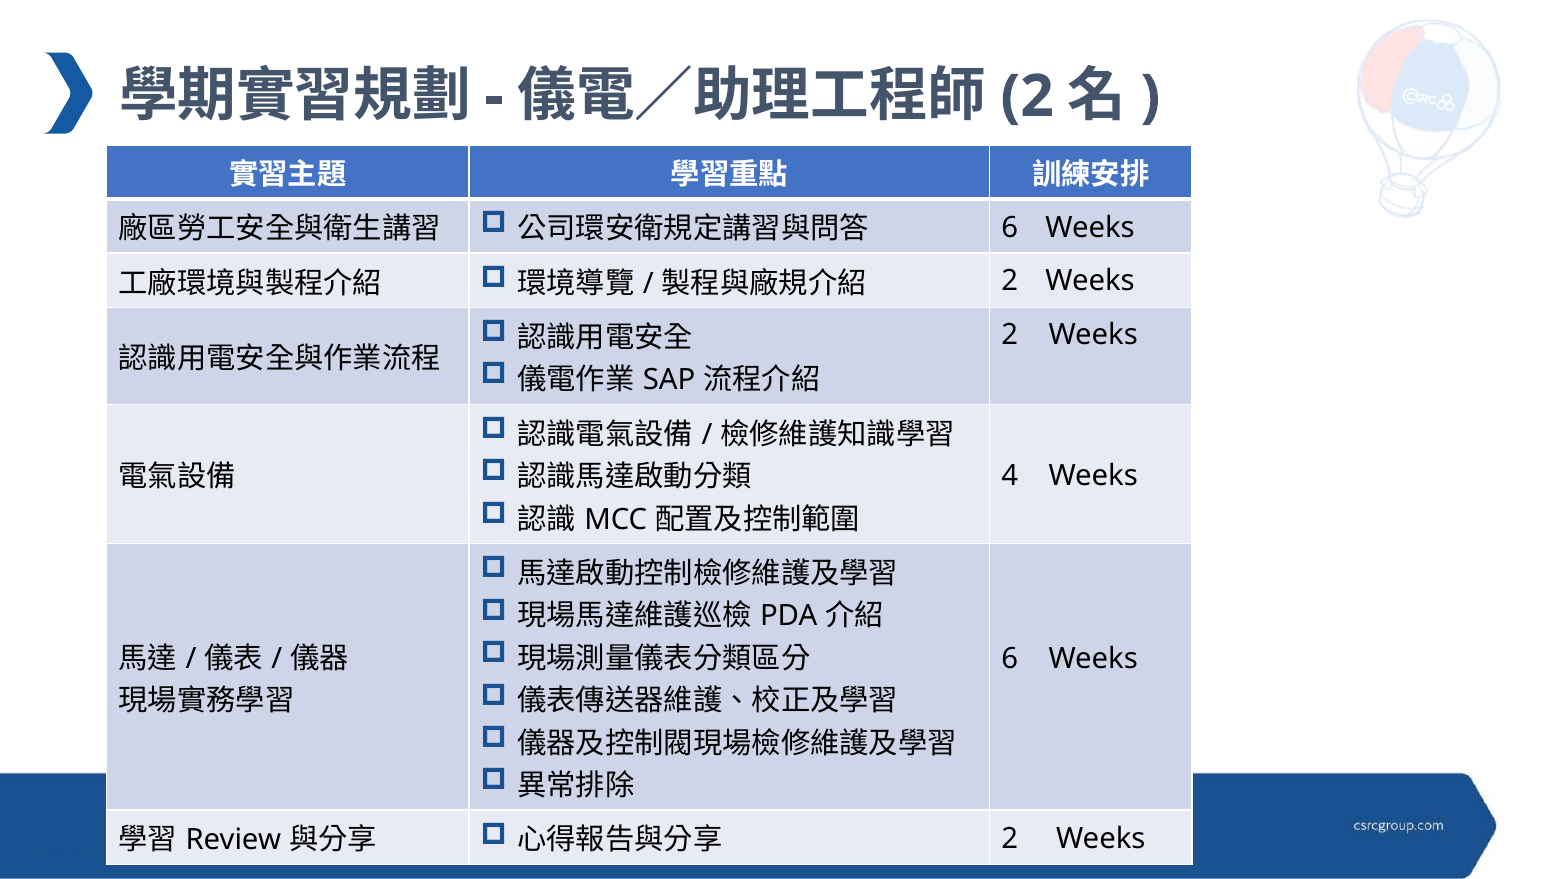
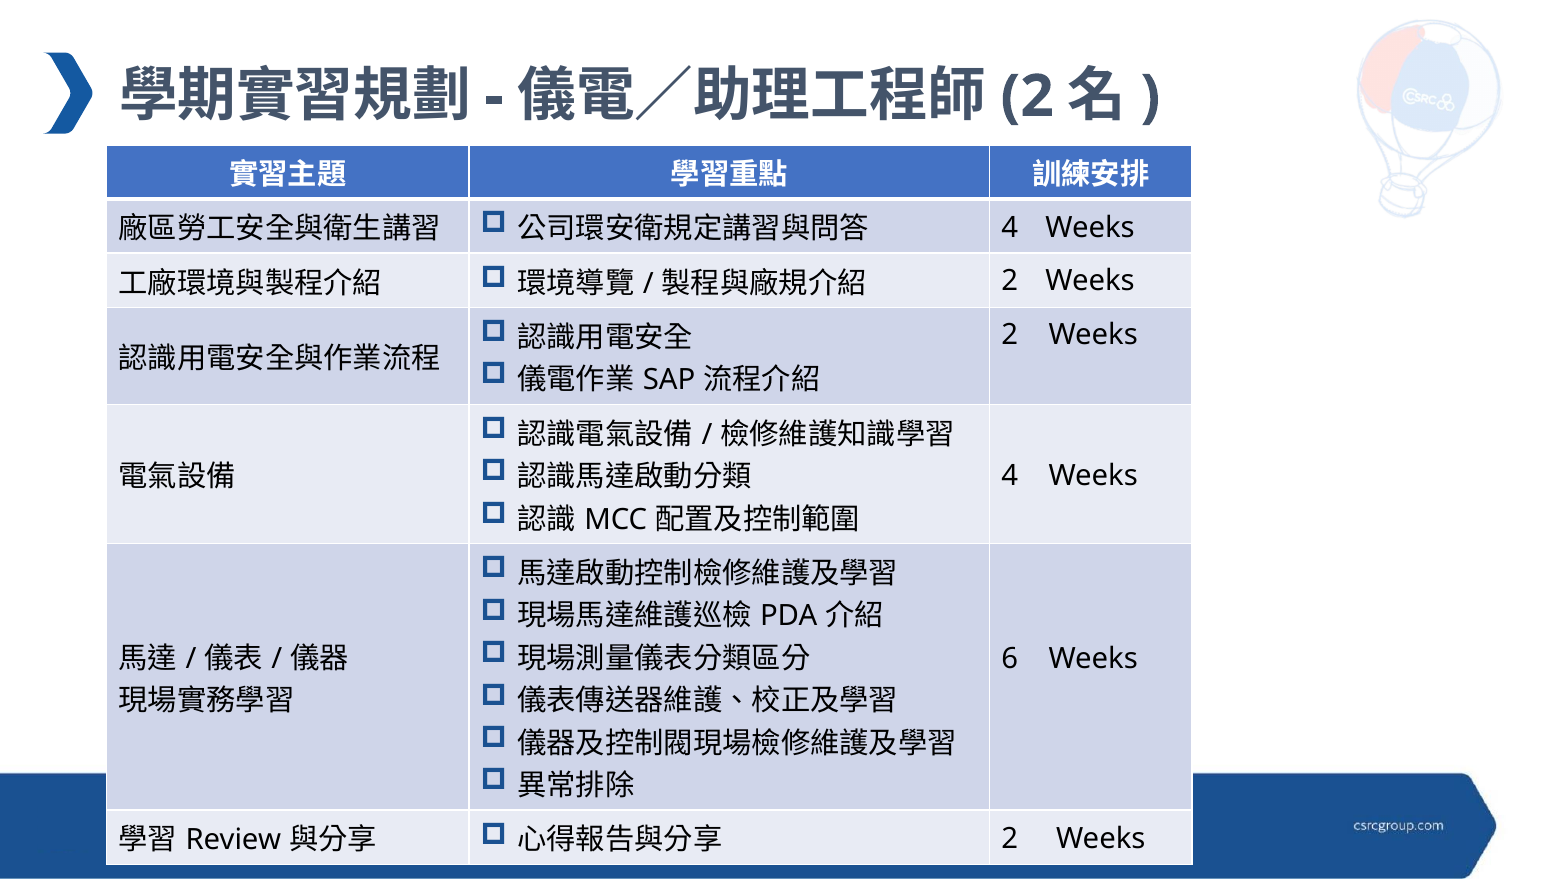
6 at (1010, 228): 6 -> 4
